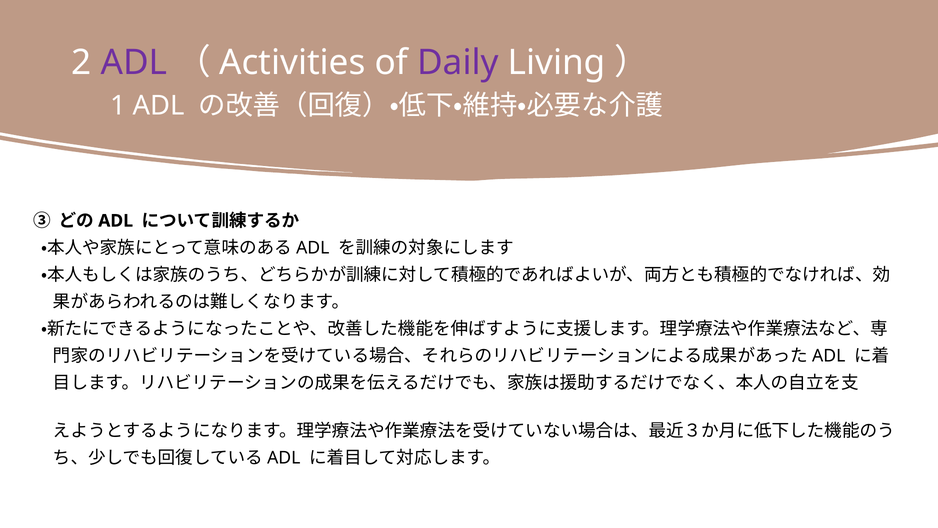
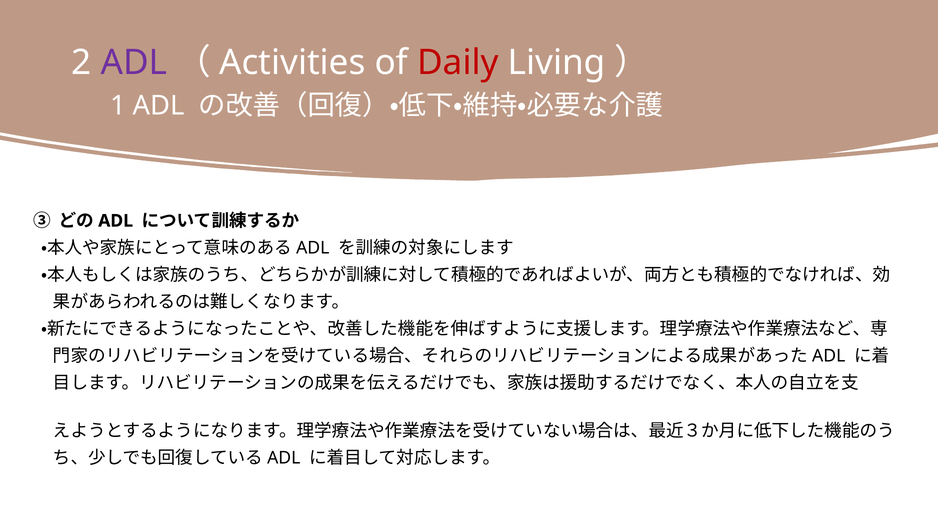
Daily colour: purple -> red
